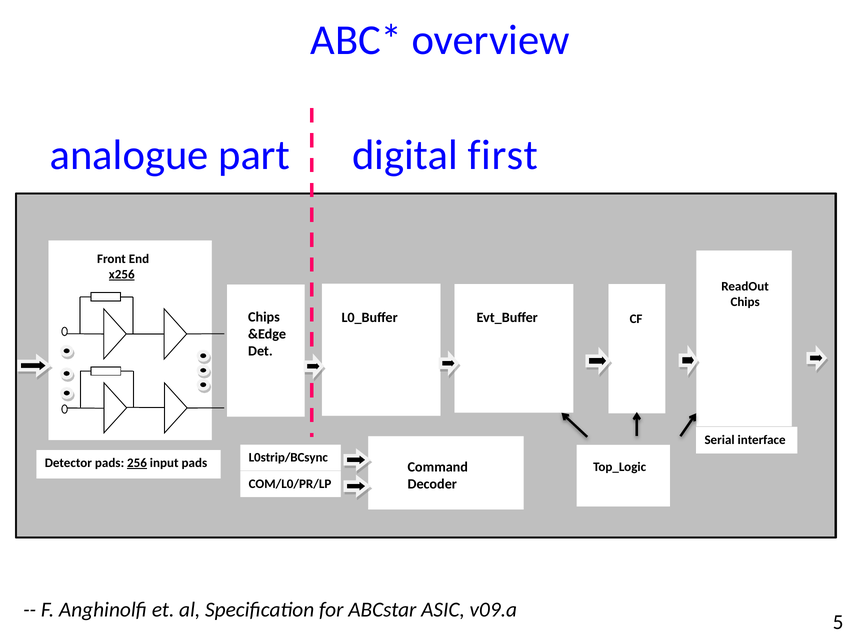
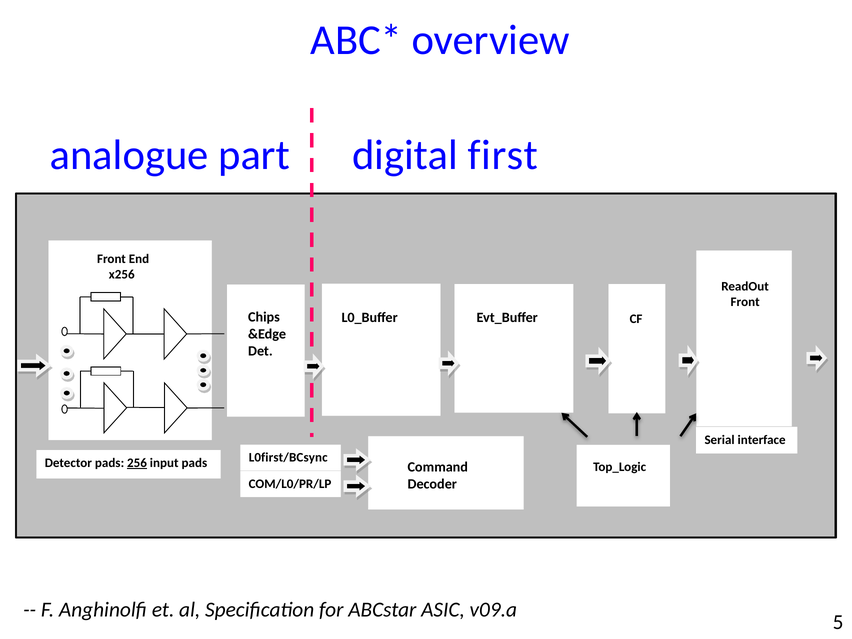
x256 underline: present -> none
Chips at (745, 302): Chips -> Front
L0strip/BCsync: L0strip/BCsync -> L0first/BCsync
